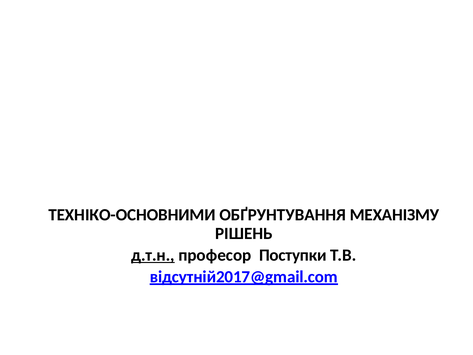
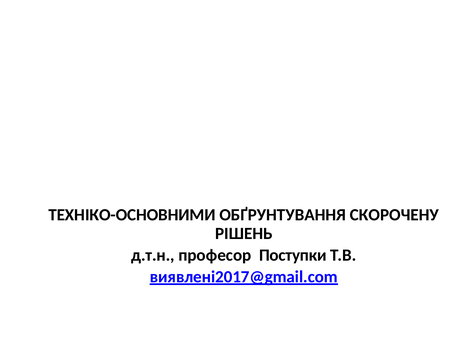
МЕХАНІЗМУ: МЕХАНІЗМУ -> СКОРОЧЕНУ
д.т.н underline: present -> none
відсутній2017@gmail.com: відсутній2017@gmail.com -> виявлені2017@gmail.com
